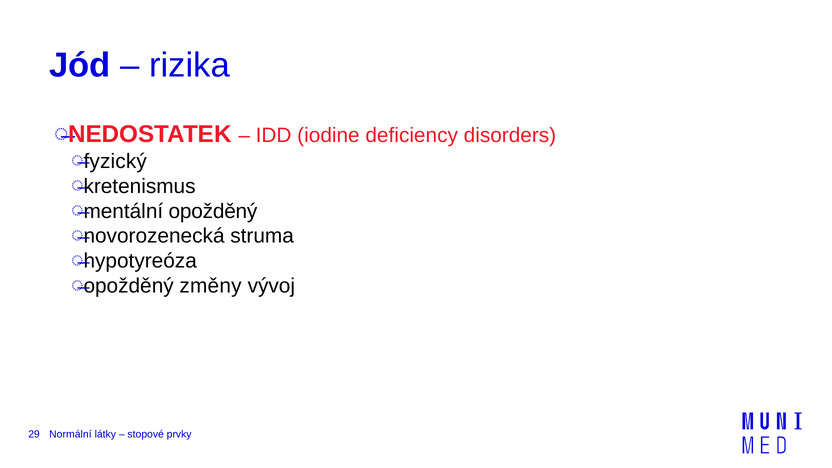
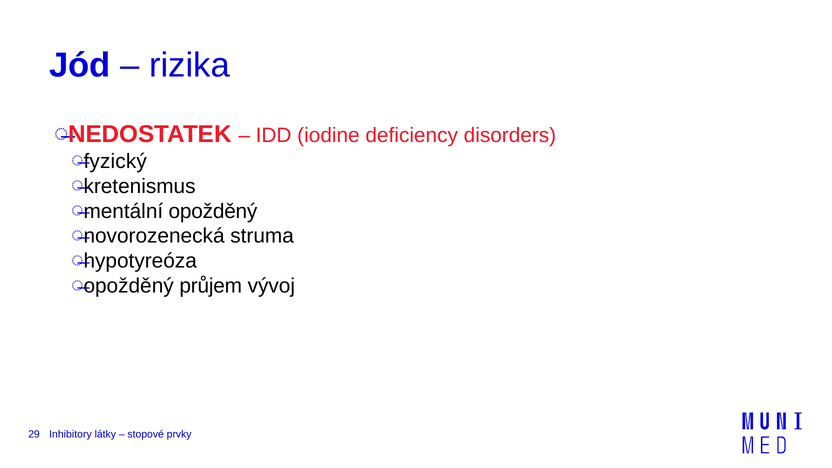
změny: změny -> průjem
Normální: Normální -> Inhibitory
